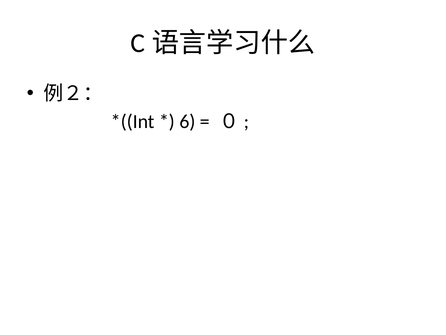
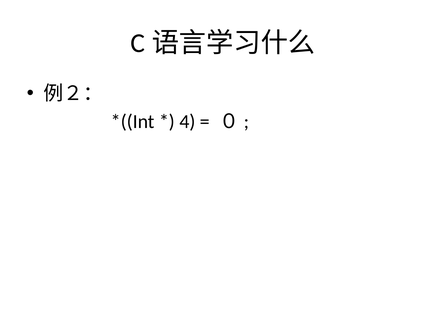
6: 6 -> 4
